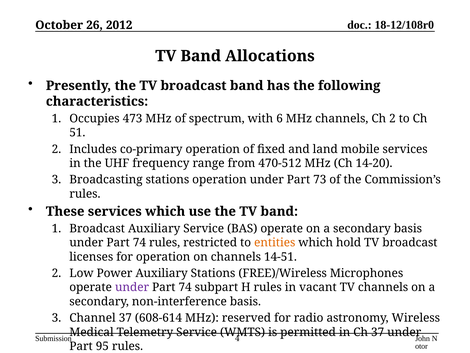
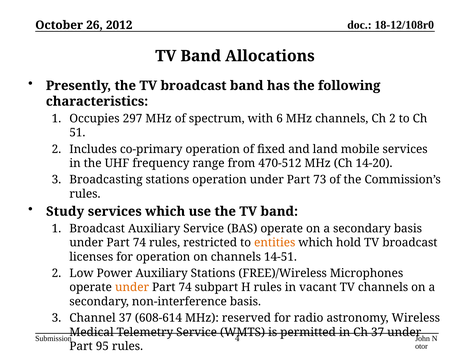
473: 473 -> 297
These: These -> Study
under at (132, 287) colour: purple -> orange
